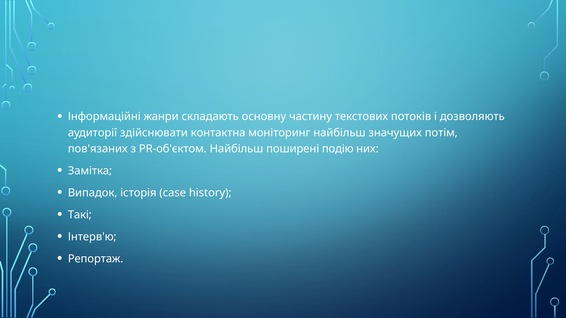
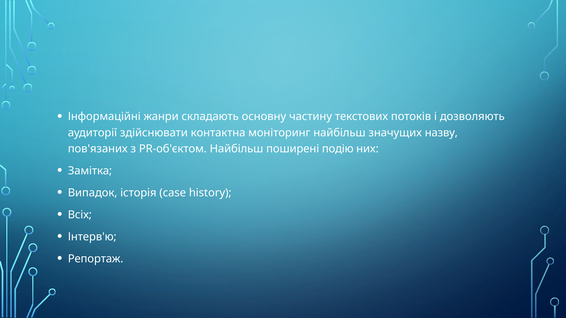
потім: потім -> назву
Такі: Такі -> Всіх
